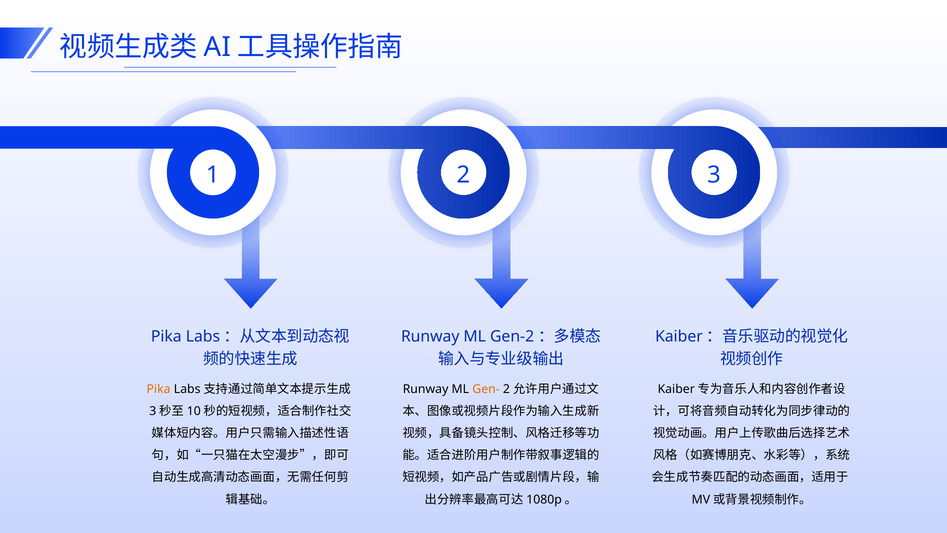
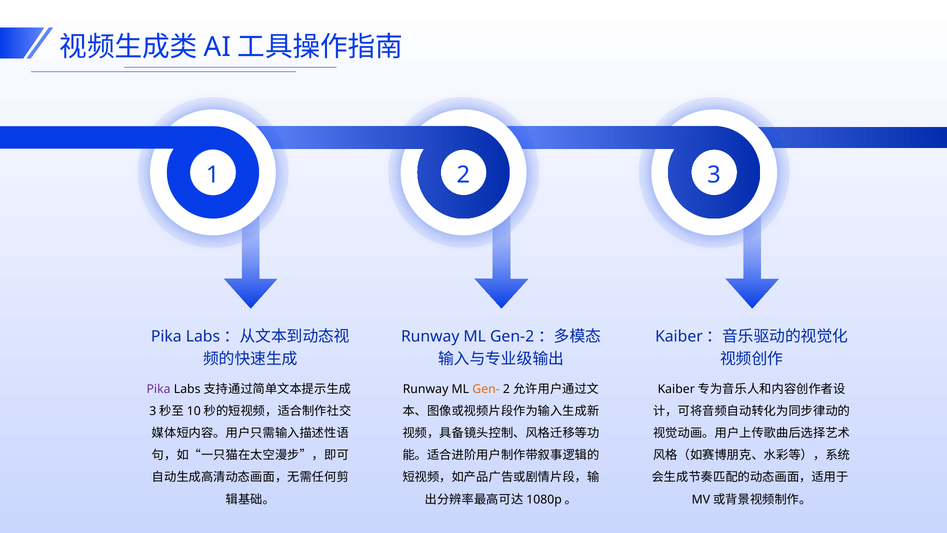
Pika at (159, 389) colour: orange -> purple
